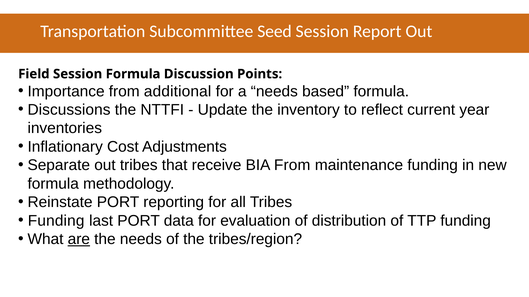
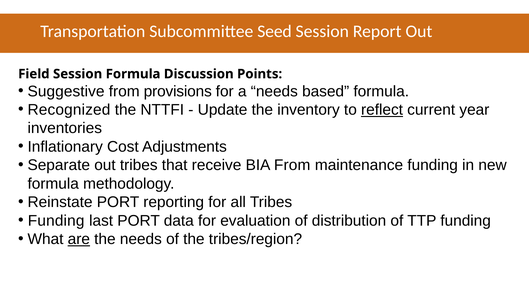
Importance: Importance -> Suggestive
additional: additional -> provisions
Discussions: Discussions -> Recognized
reflect underline: none -> present
